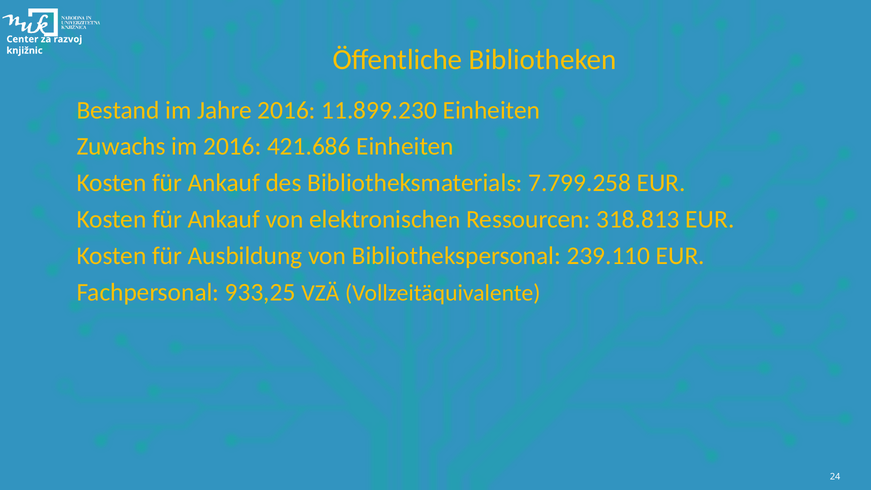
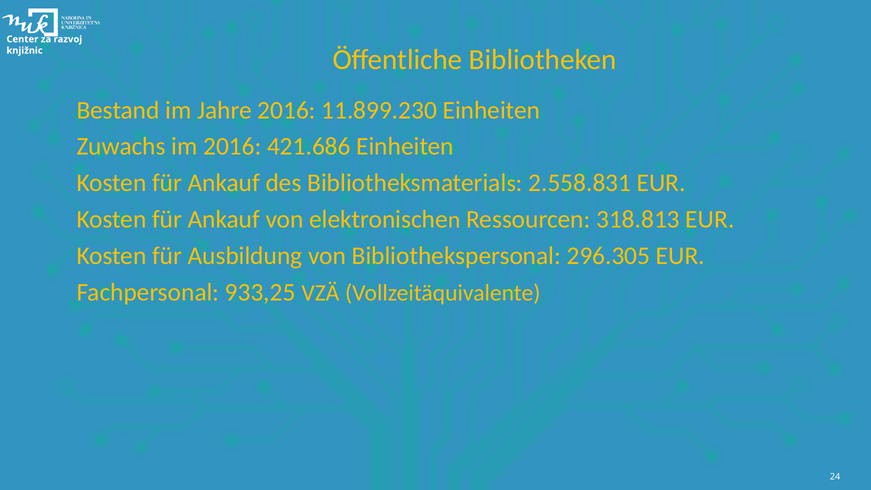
7.799.258: 7.799.258 -> 2.558.831
239.110: 239.110 -> 296.305
